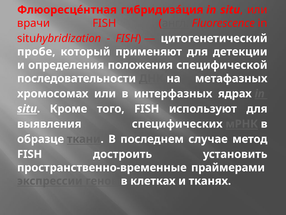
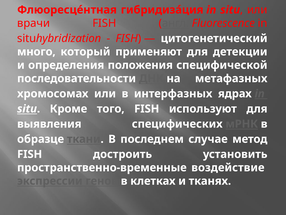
пробе: пробе -> много
праймерами: праймерами -> воздействие
